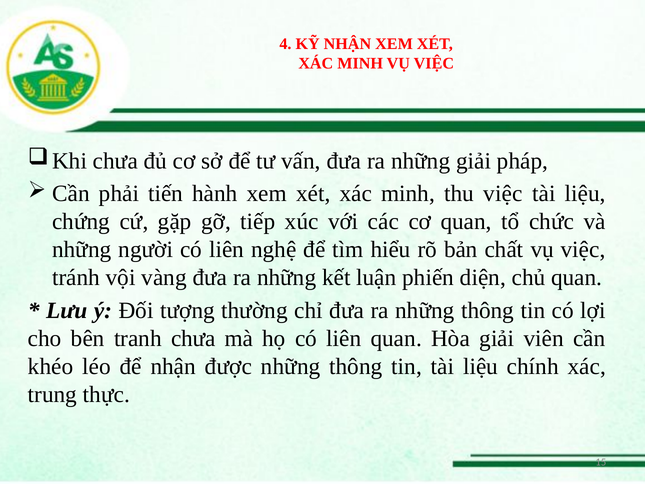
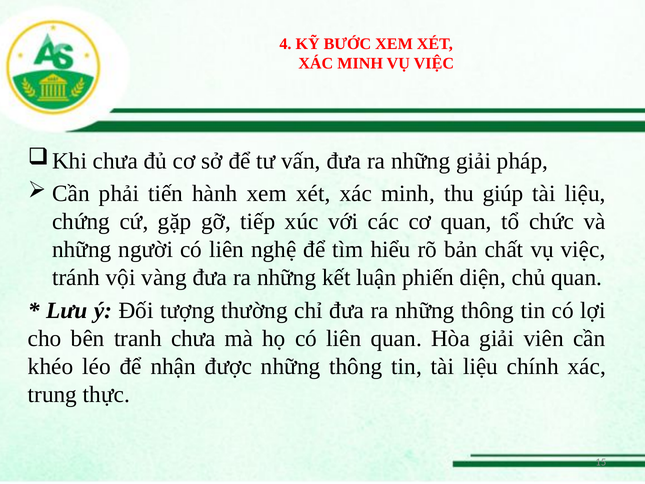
KỸ NHẬN: NHẬN -> BƯỚC
thu việc: việc -> giúp
